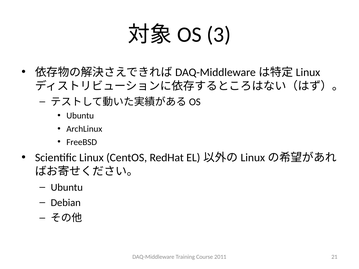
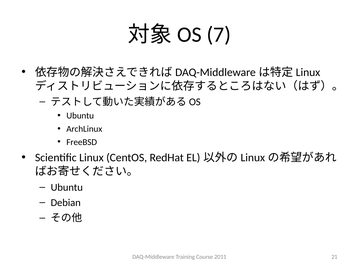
3: 3 -> 7
